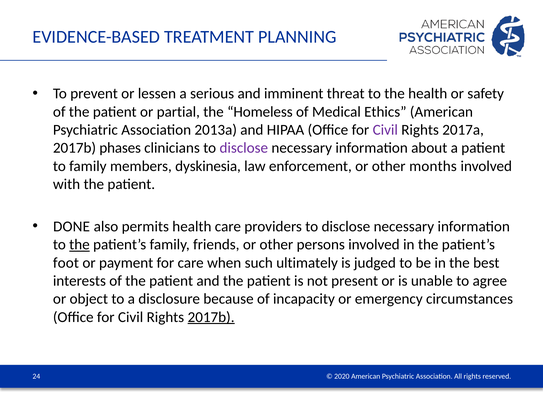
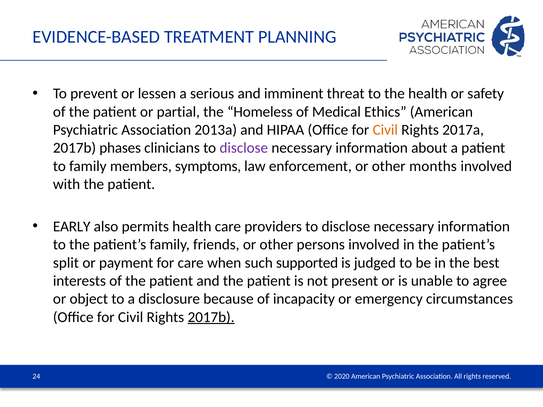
Civil at (385, 130) colour: purple -> orange
dyskinesia: dyskinesia -> symptoms
DONE: DONE -> EARLY
the at (79, 245) underline: present -> none
foot: foot -> split
ultimately: ultimately -> supported
